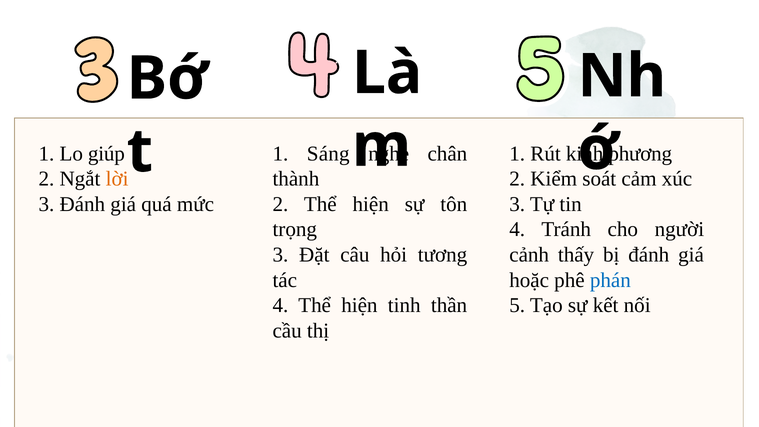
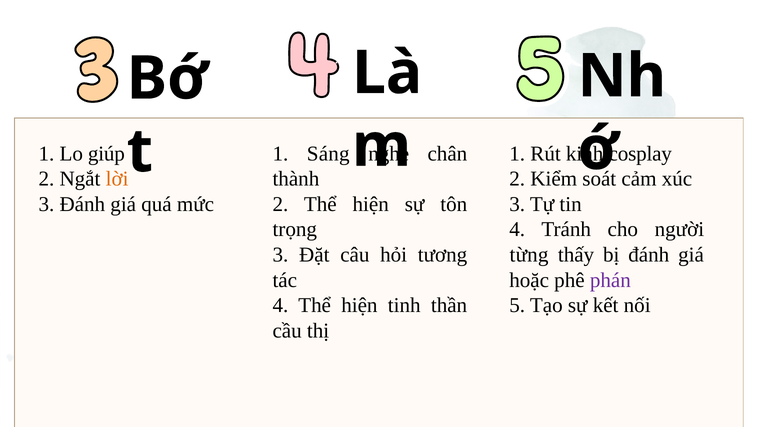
phương: phương -> cosplay
cảnh: cảnh -> từng
phán colour: blue -> purple
